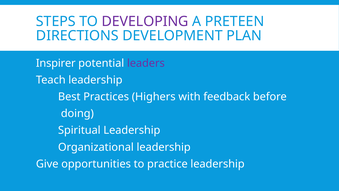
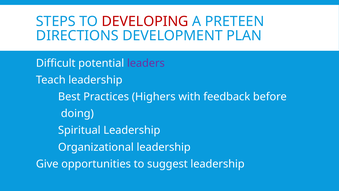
DEVELOPING colour: purple -> red
Inspirer: Inspirer -> Difficult
practice: practice -> suggest
